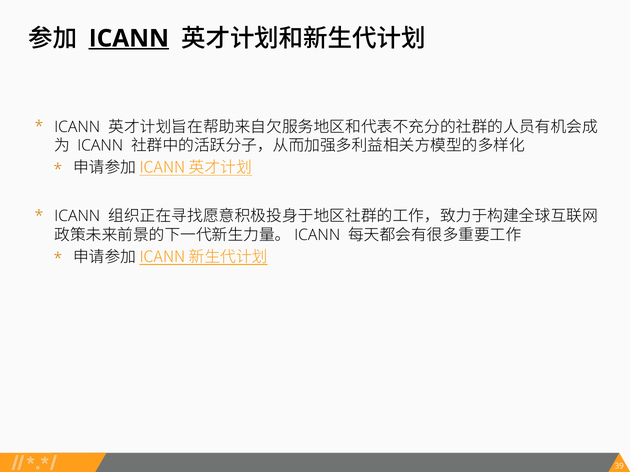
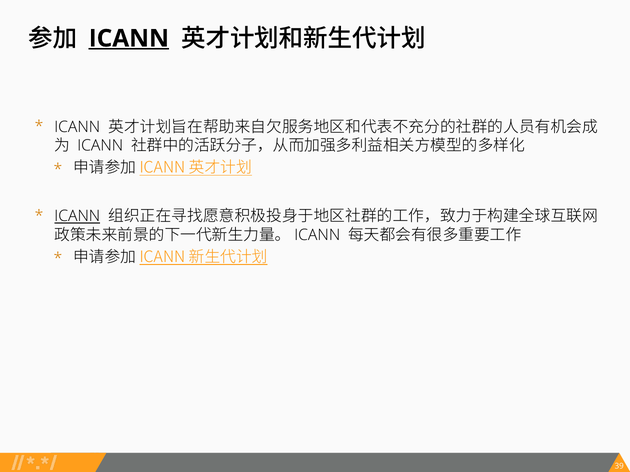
ICANN at (77, 217) underline: none -> present
